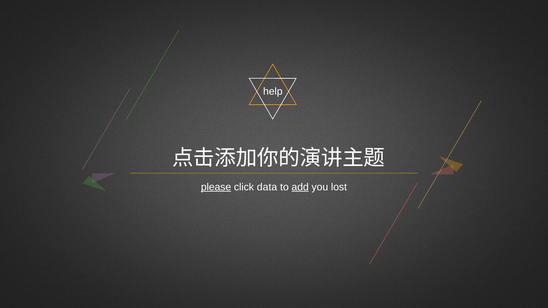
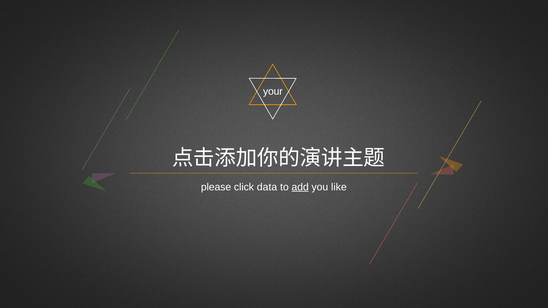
help: help -> your
please underline: present -> none
lost: lost -> like
